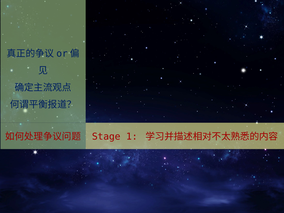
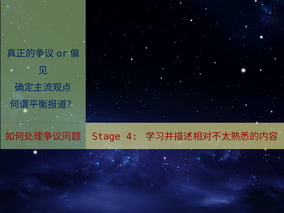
1: 1 -> 4
